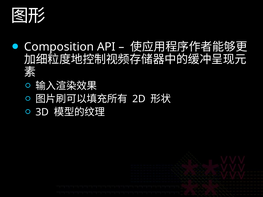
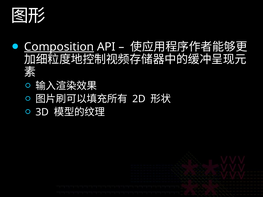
Composition underline: none -> present
